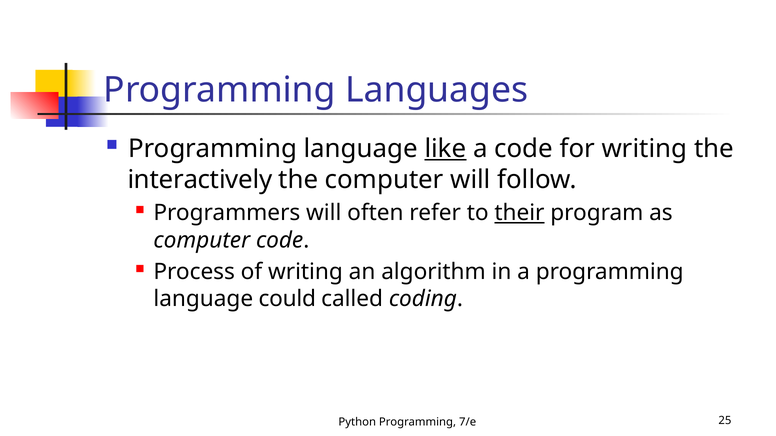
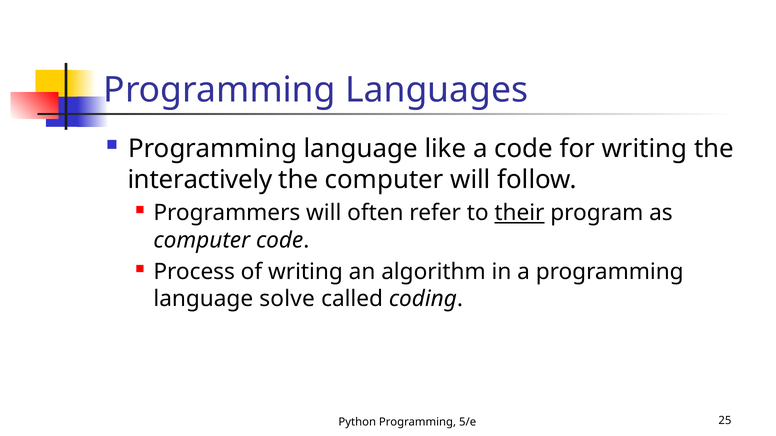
like underline: present -> none
could: could -> solve
7/e: 7/e -> 5/e
